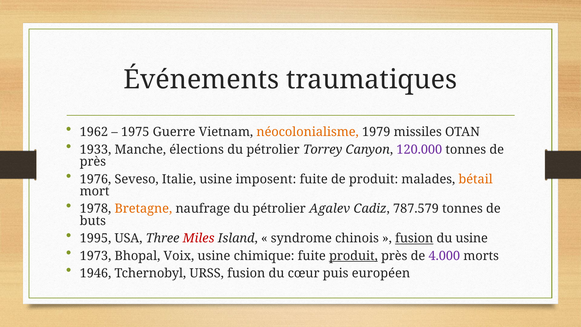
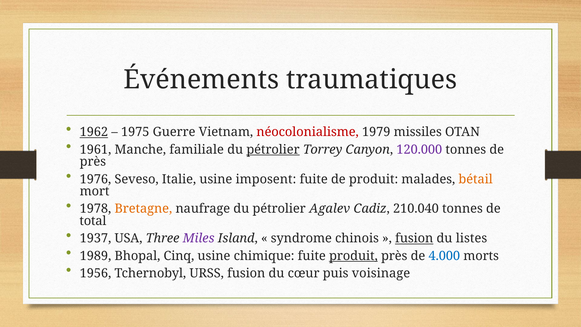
1962 underline: none -> present
néocolonialisme colour: orange -> red
1933: 1933 -> 1961
élections: élections -> familiale
pétrolier at (273, 149) underline: none -> present
787.579: 787.579 -> 210.040
buts: buts -> total
1995: 1995 -> 1937
Miles colour: red -> purple
du usine: usine -> listes
1973: 1973 -> 1989
Voix: Voix -> Cinq
4.000 colour: purple -> blue
1946: 1946 -> 1956
européen: européen -> voisinage
